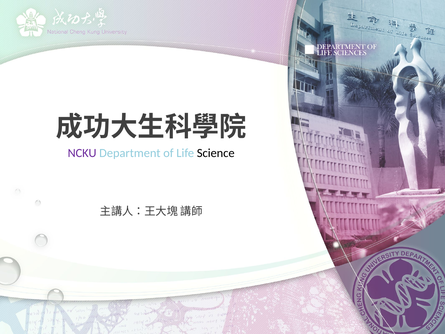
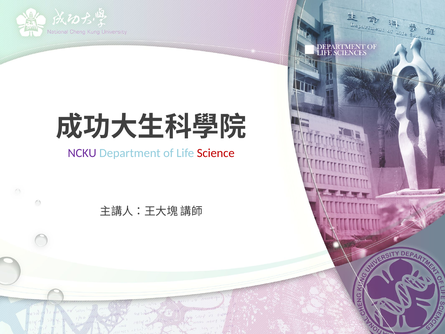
Science colour: black -> red
